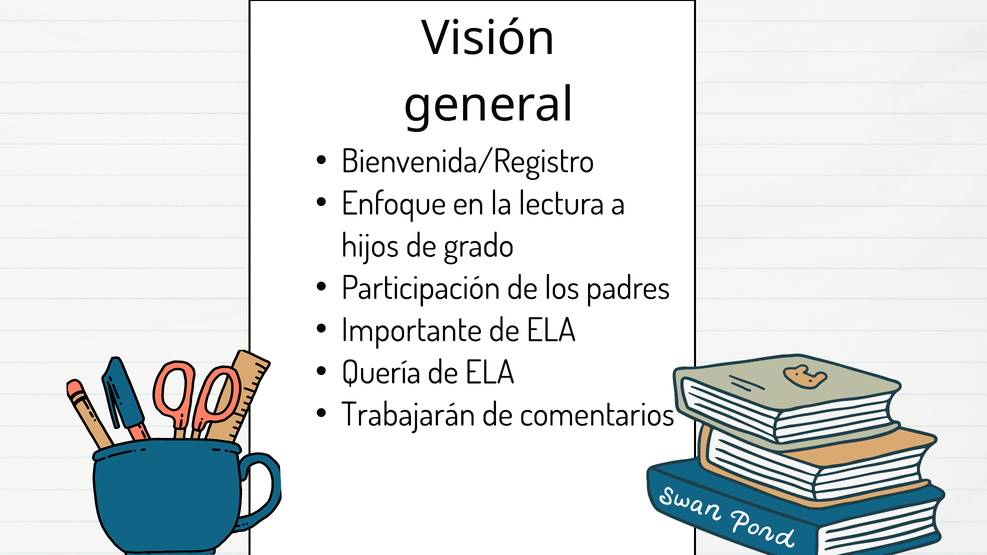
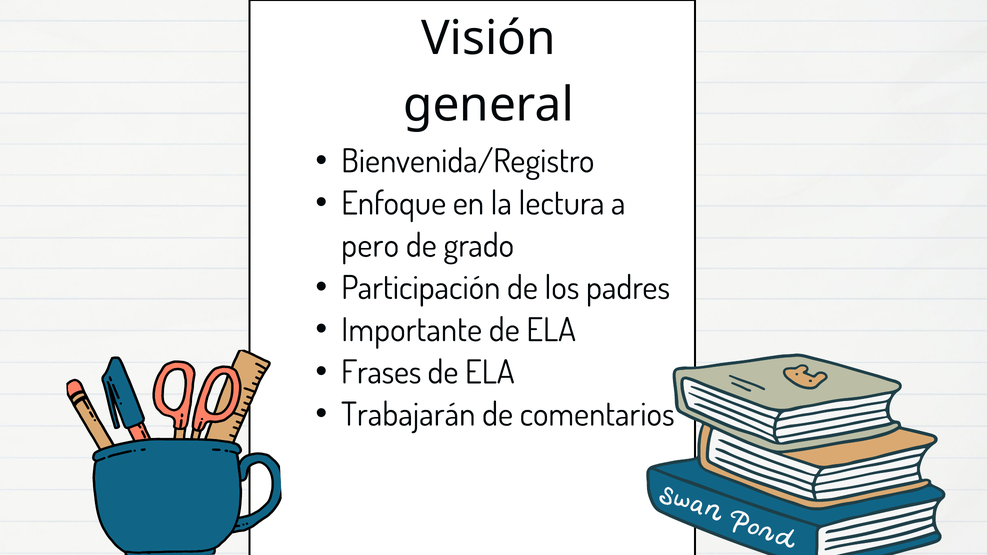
hijos: hijos -> pero
Quería: Quería -> Frases
